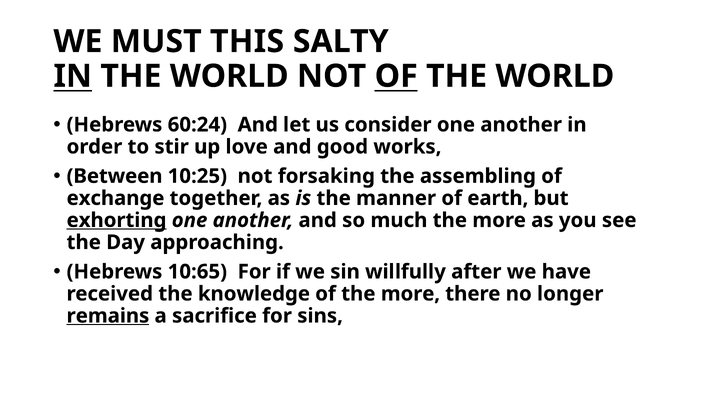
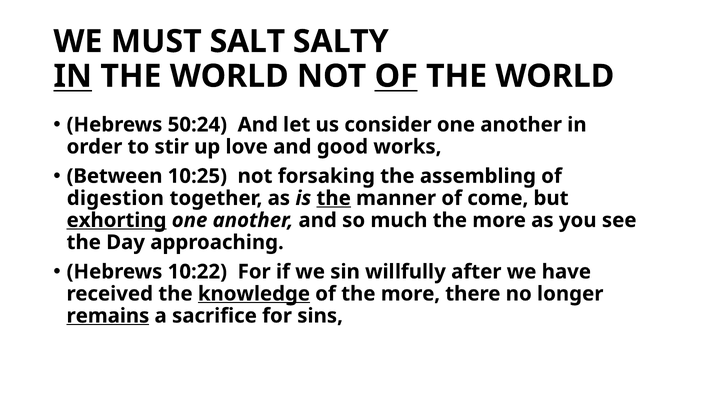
THIS: THIS -> SALT
60:24: 60:24 -> 50:24
exchange: exchange -> digestion
the at (334, 198) underline: none -> present
earth: earth -> come
10:65: 10:65 -> 10:22
knowledge underline: none -> present
